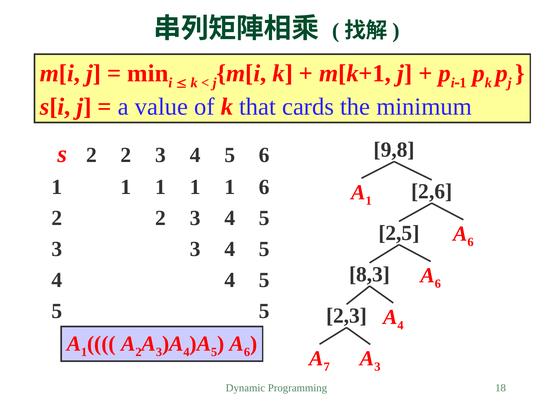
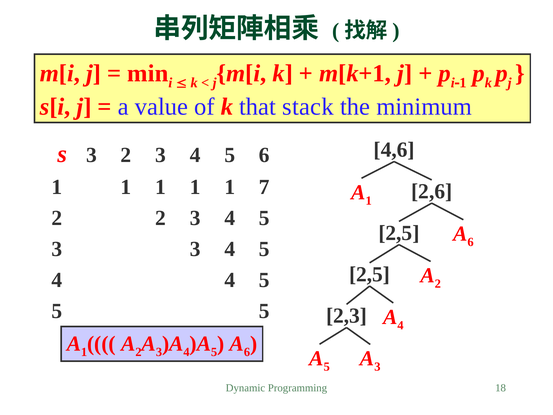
cards: cards -> stack
9,8: 9,8 -> 4,6
s 2: 2 -> 3
1 6: 6 -> 7
8,3 at (370, 274): 8,3 -> 2,5
6 at (438, 284): 6 -> 2
A 7: 7 -> 5
